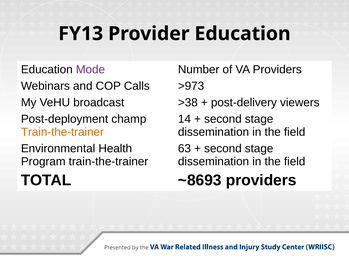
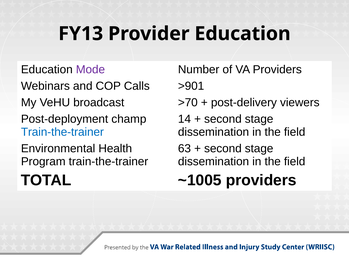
>973: >973 -> >901
>38: >38 -> >70
Train-the-trainer at (62, 132) colour: orange -> blue
~8693: ~8693 -> ~1005
